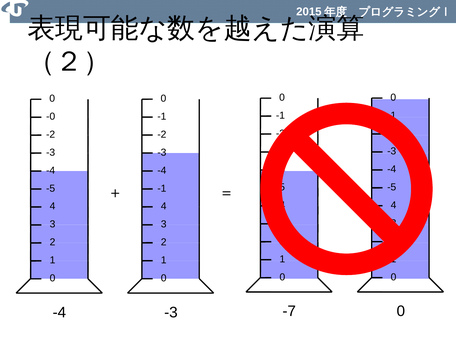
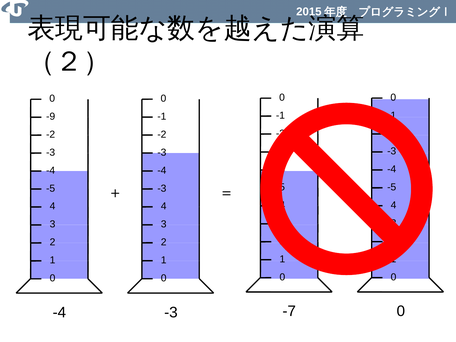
-0: -0 -> -9
-1 at (162, 188): -1 -> -3
